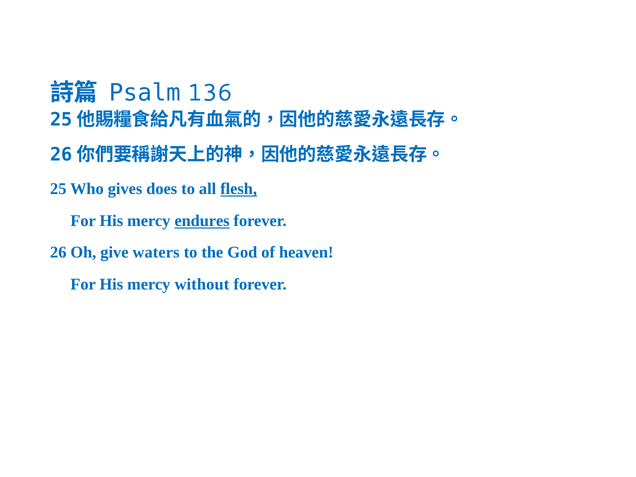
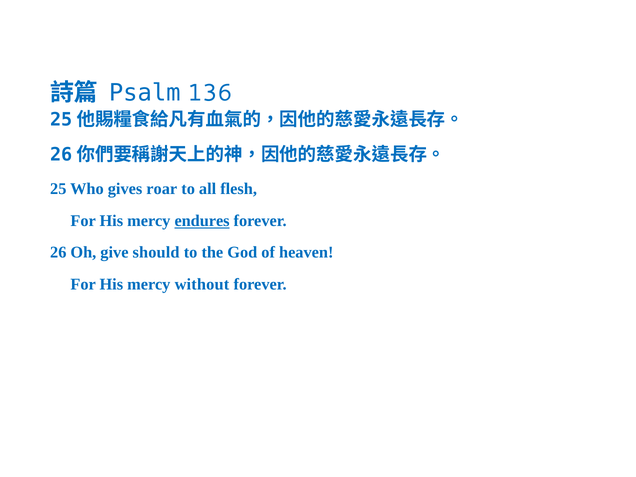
does: does -> roar
flesh underline: present -> none
waters: waters -> should
